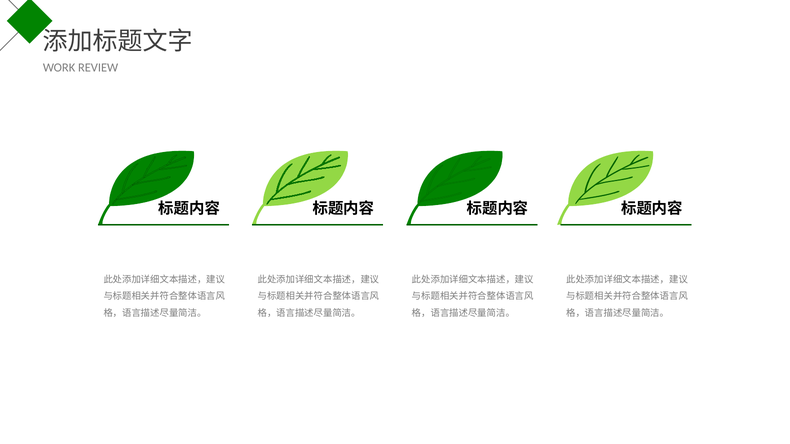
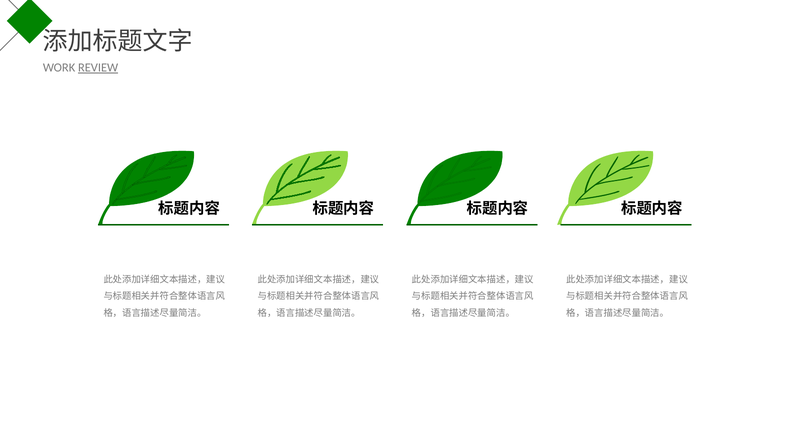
REVIEW underline: none -> present
